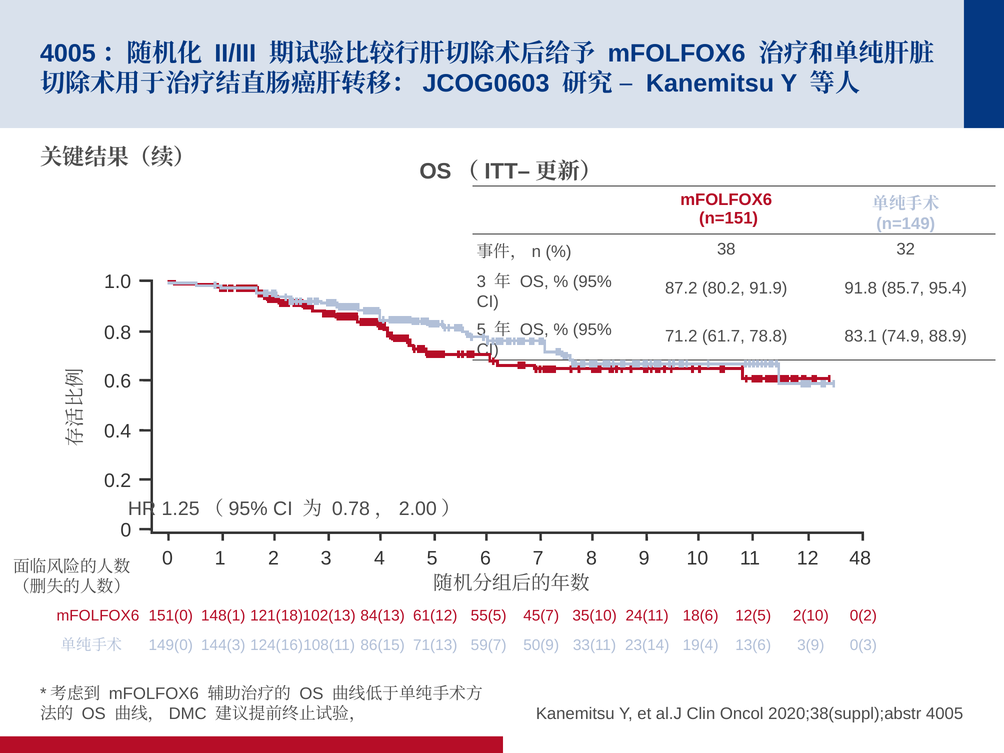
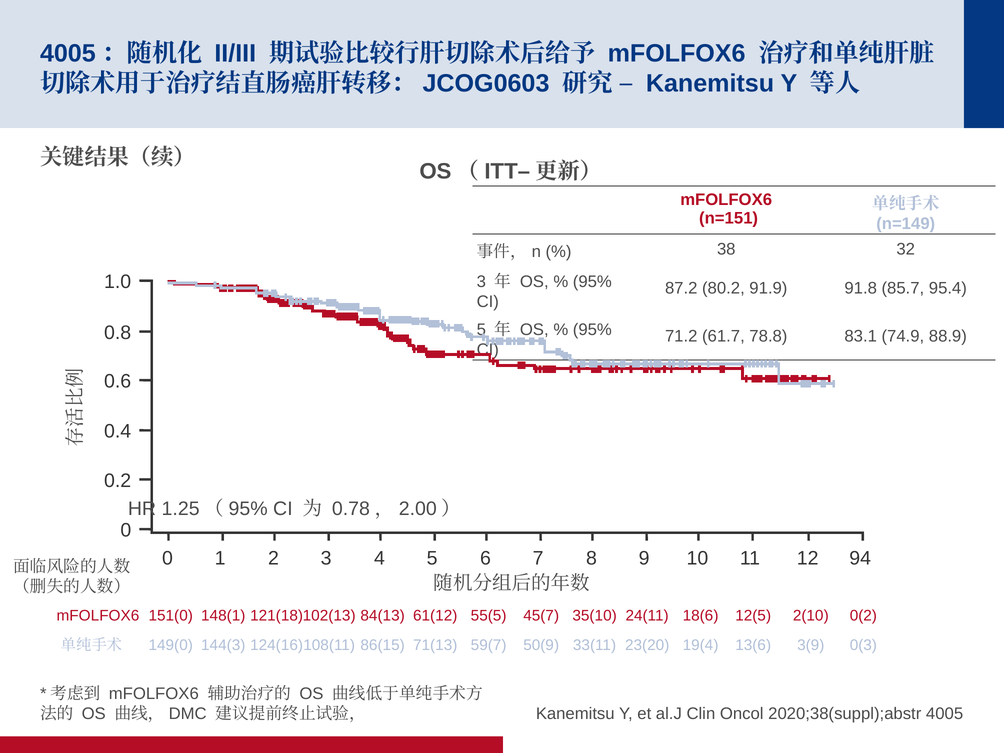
48: 48 -> 94
23(14: 23(14 -> 23(20
